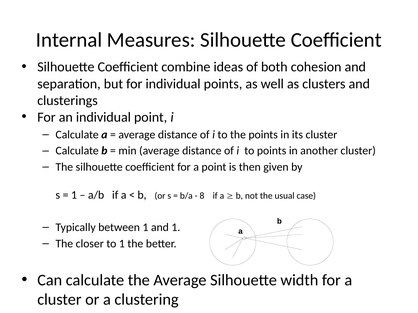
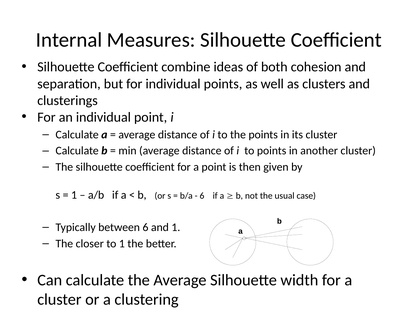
8 at (202, 196): 8 -> 6
between 1: 1 -> 6
